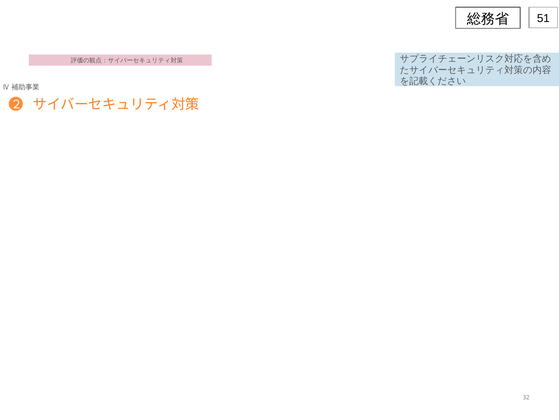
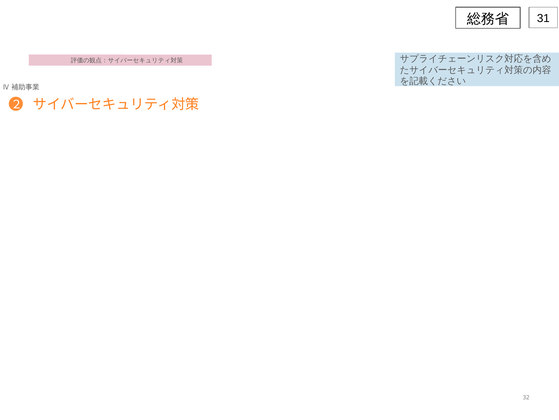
51: 51 -> 31
